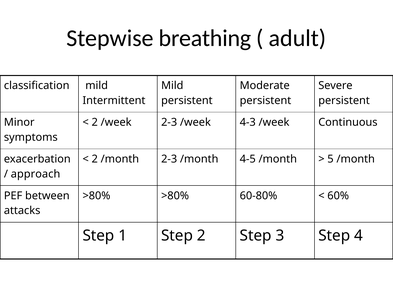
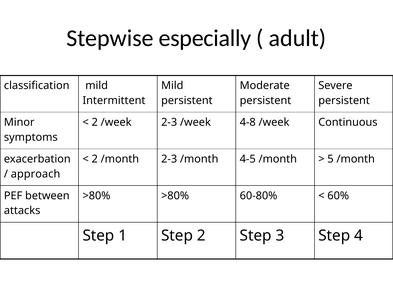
breathing: breathing -> especially
4-3: 4-3 -> 4-8
